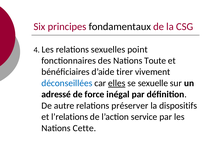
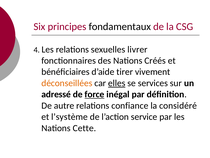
point: point -> livrer
Toute: Toute -> Créés
déconseillées colour: blue -> orange
sexuelle: sexuelle -> services
force underline: none -> present
préserver: préserver -> confiance
dispositifs: dispositifs -> considéré
l’relations: l’relations -> l’système
